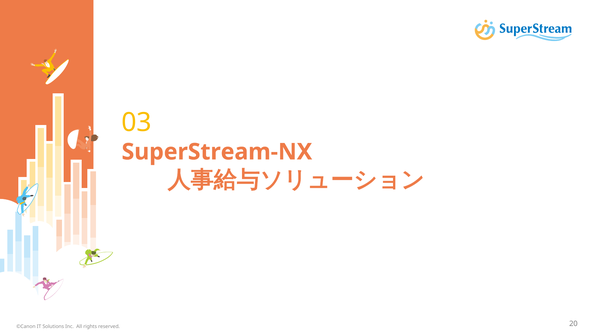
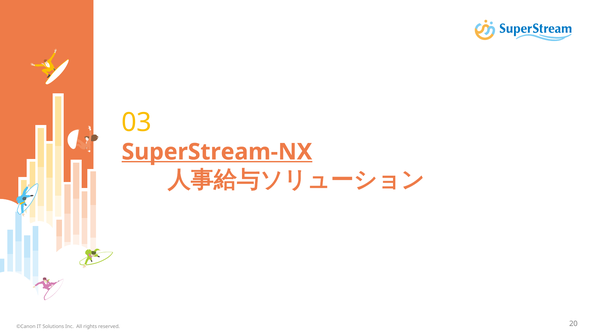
SuperStream-NX underline: none -> present
